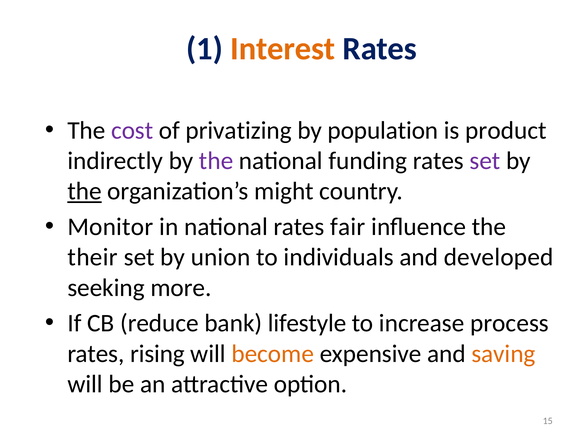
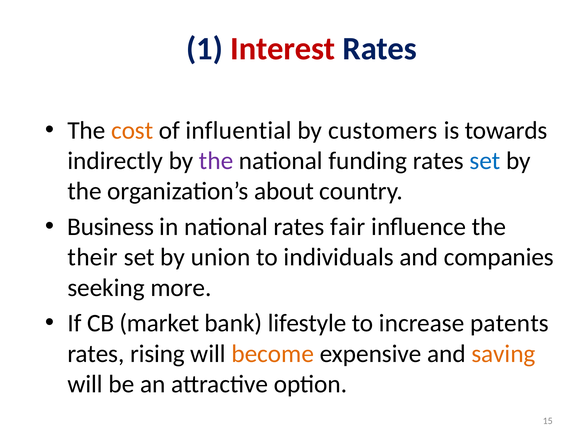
Interest colour: orange -> red
cost colour: purple -> orange
privatizing: privatizing -> influential
population: population -> customers
product: product -> towards
set at (485, 161) colour: purple -> blue
the at (84, 191) underline: present -> none
might: might -> about
Monitor: Monitor -> Business
developed: developed -> companies
reduce: reduce -> market
process: process -> patents
